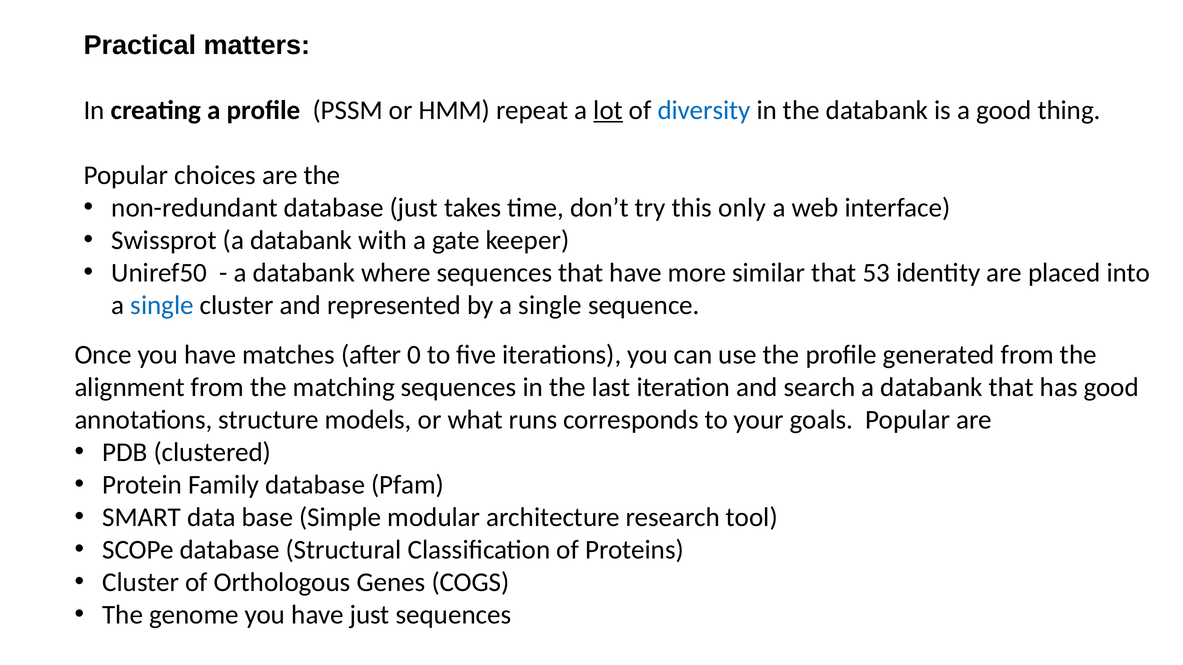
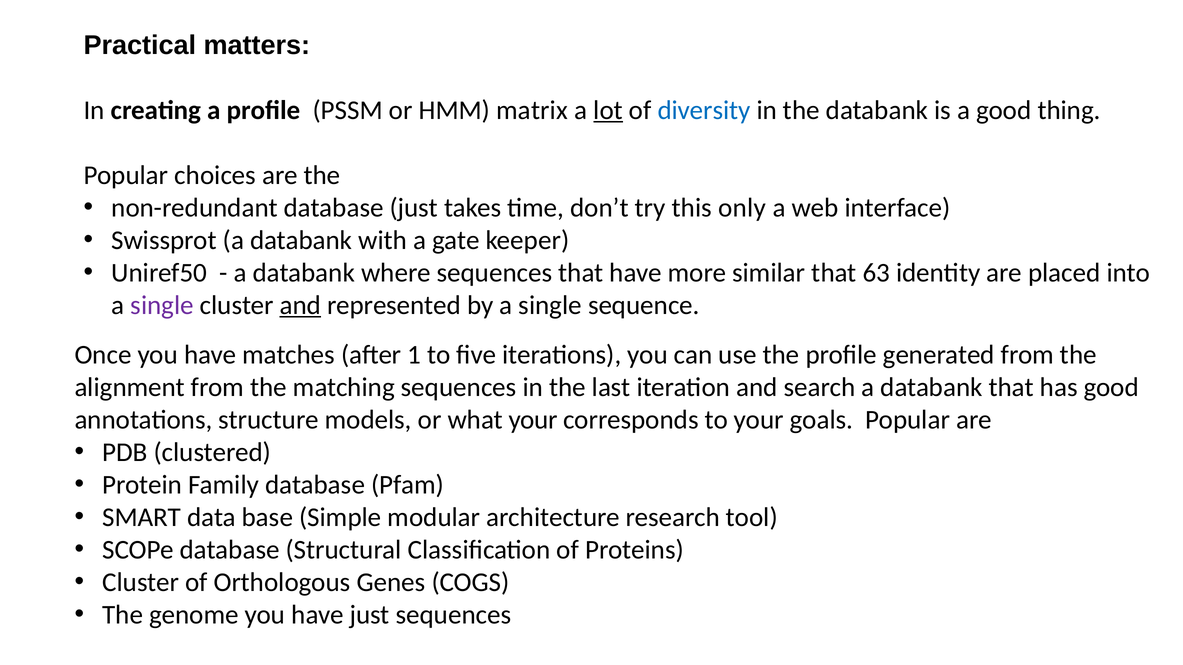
repeat: repeat -> matrix
53: 53 -> 63
single at (162, 305) colour: blue -> purple
and at (300, 305) underline: none -> present
0: 0 -> 1
what runs: runs -> your
